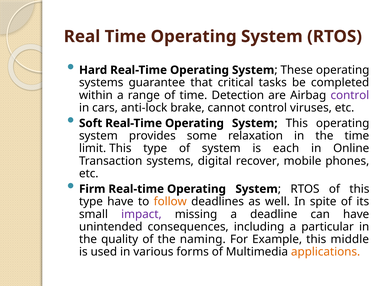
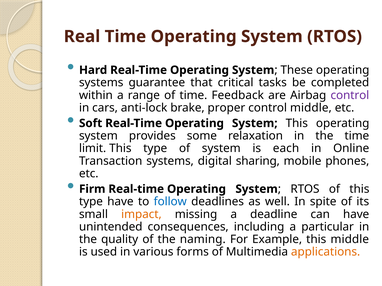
Detection: Detection -> Feedback
cannot: cannot -> proper
control viruses: viruses -> middle
recover: recover -> sharing
follow colour: orange -> blue
impact colour: purple -> orange
